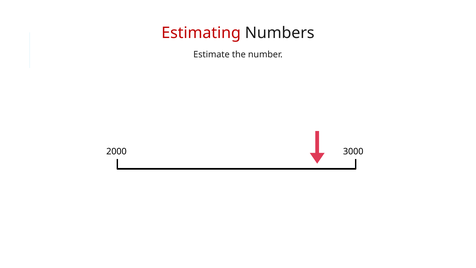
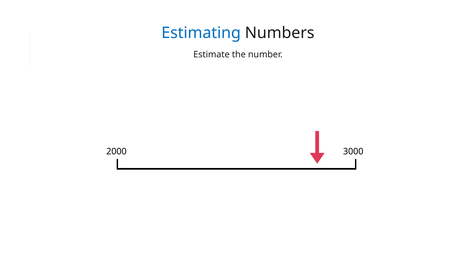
Estimating colour: red -> blue
